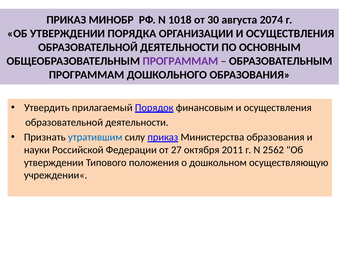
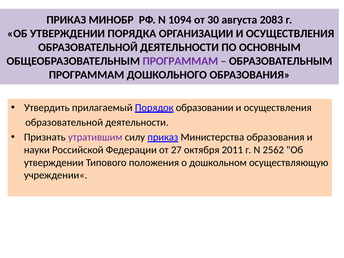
1018: 1018 -> 1094
2074: 2074 -> 2083
финансовым: финансовым -> образовании
утратившим colour: blue -> purple
